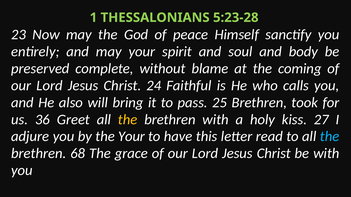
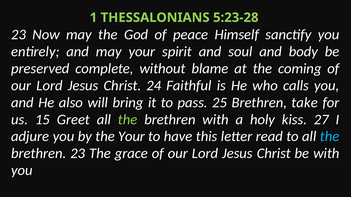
took: took -> take
36: 36 -> 15
the at (128, 120) colour: yellow -> light green
brethren 68: 68 -> 23
